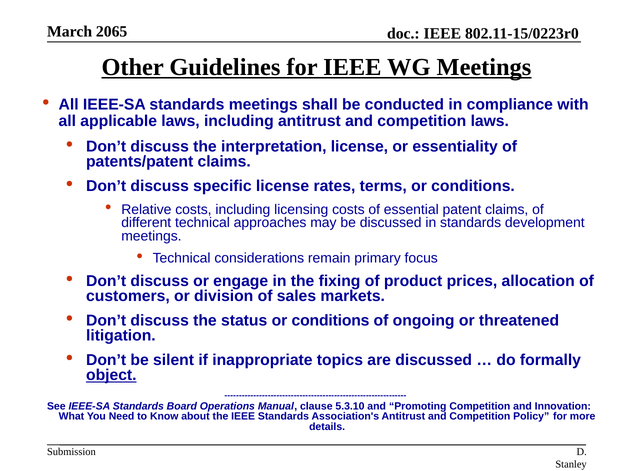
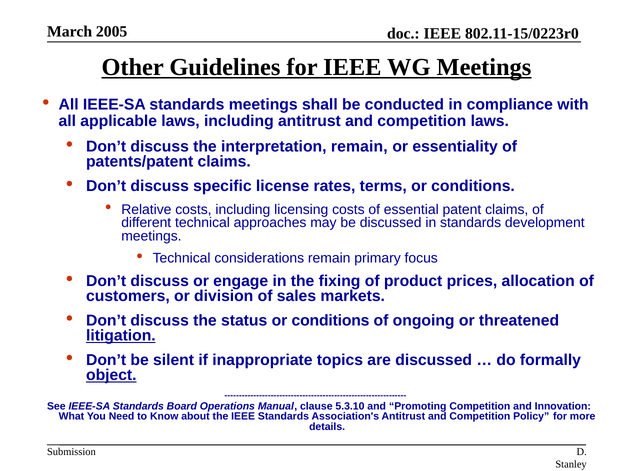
2065: 2065 -> 2005
interpretation license: license -> remain
litigation underline: none -> present
